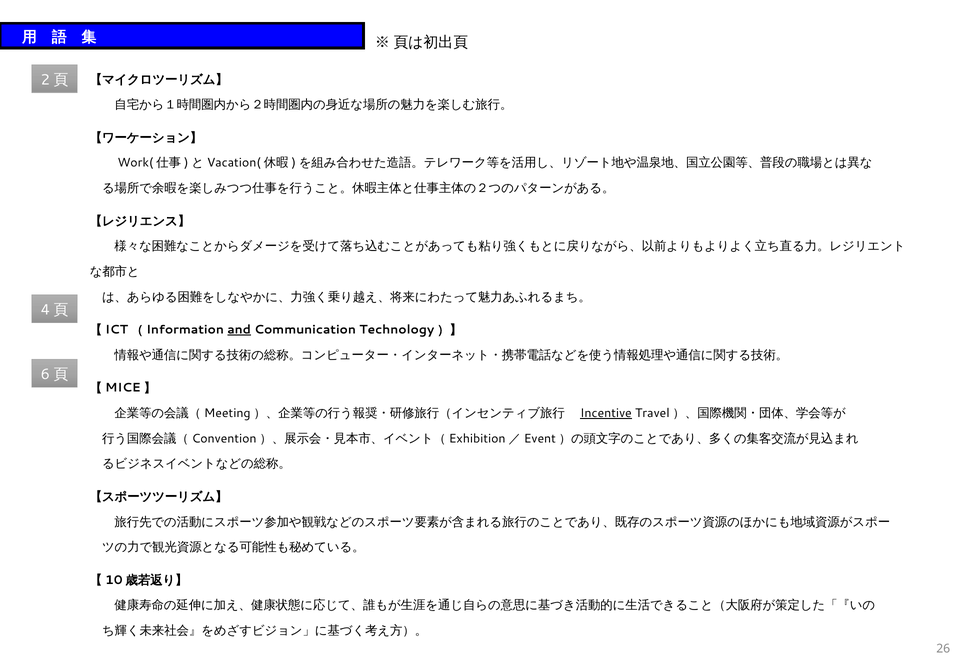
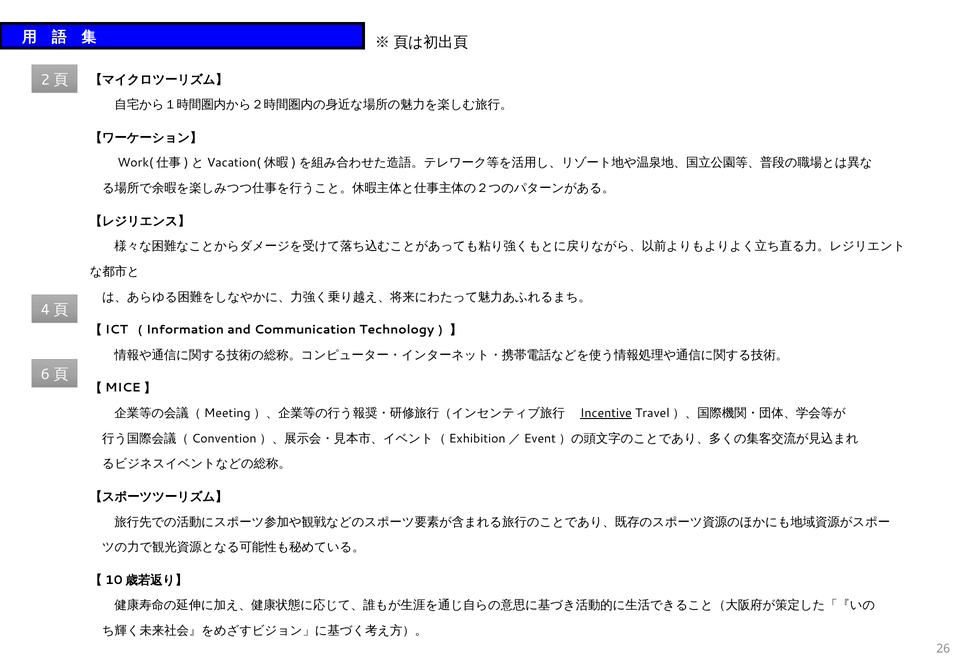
and underline: present -> none
